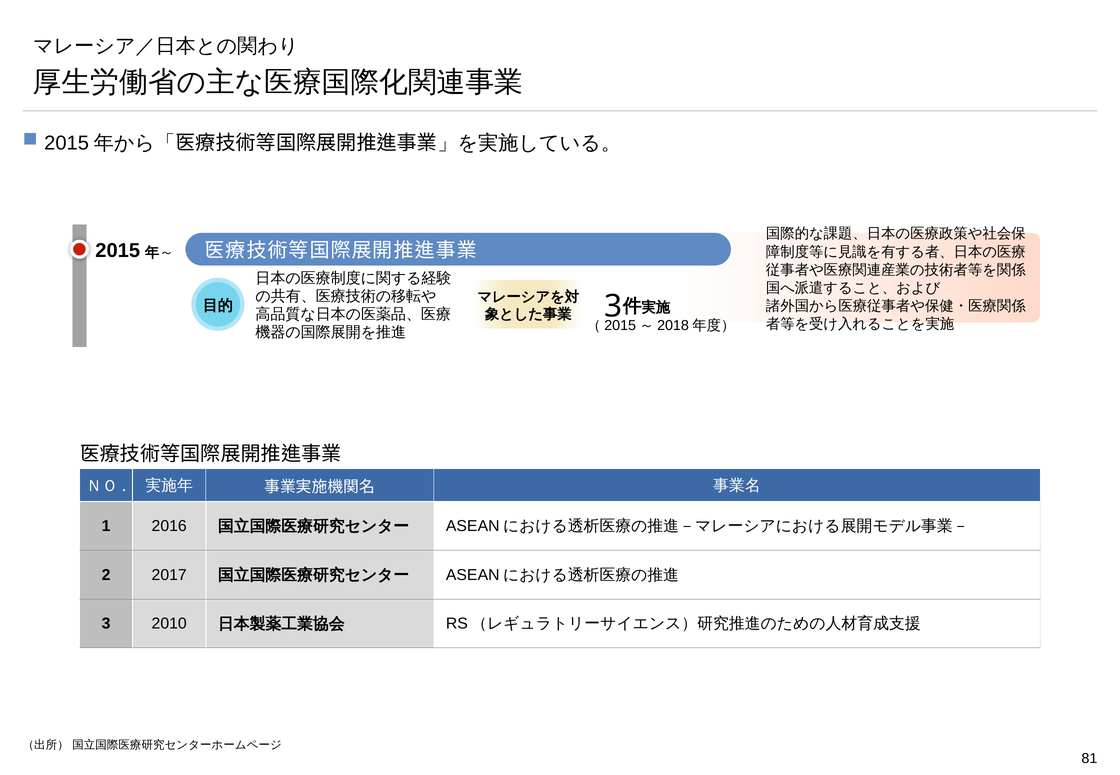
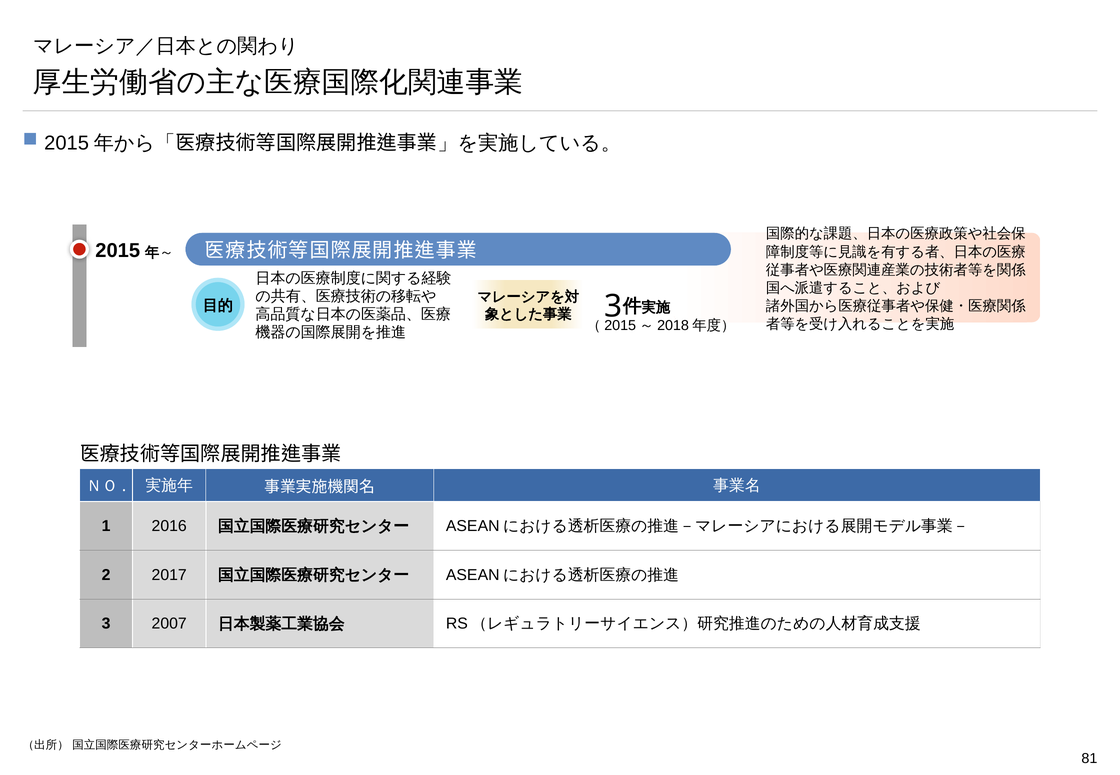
2010: 2010 -> 2007
